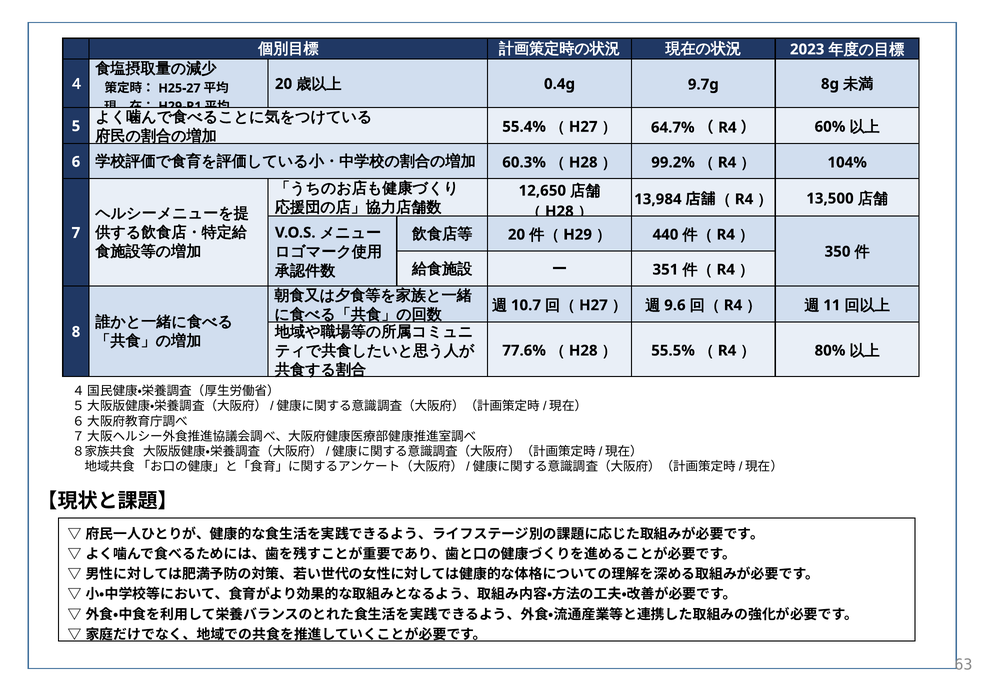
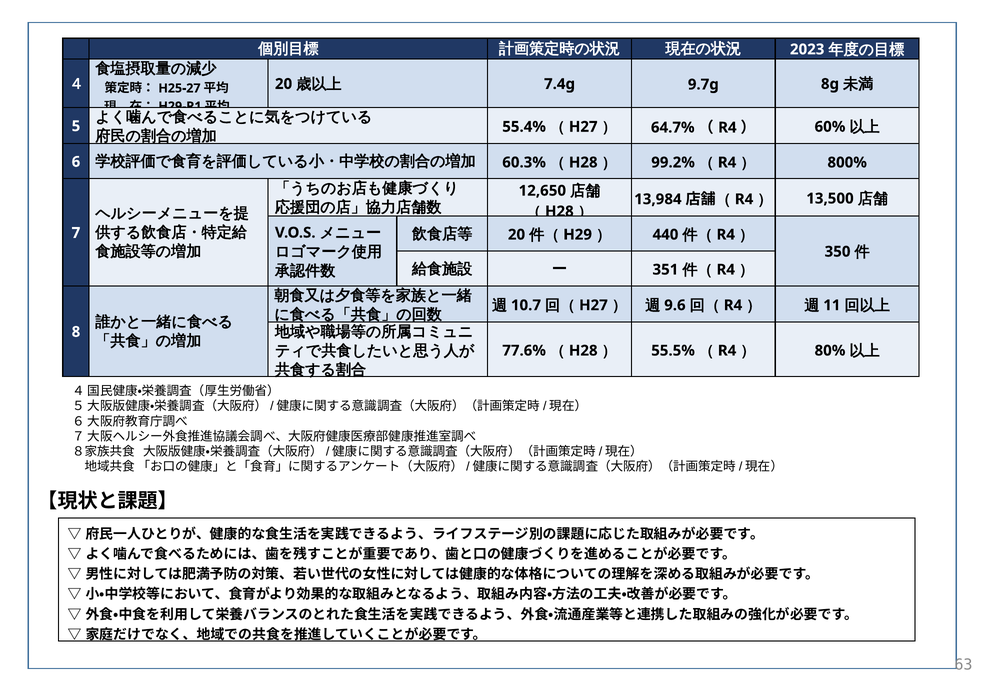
0.4g: 0.4g -> 7.4g
104%: 104% -> 800%
